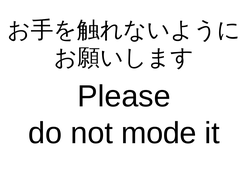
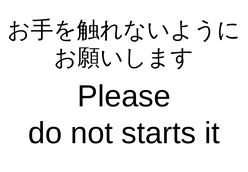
mode: mode -> starts
